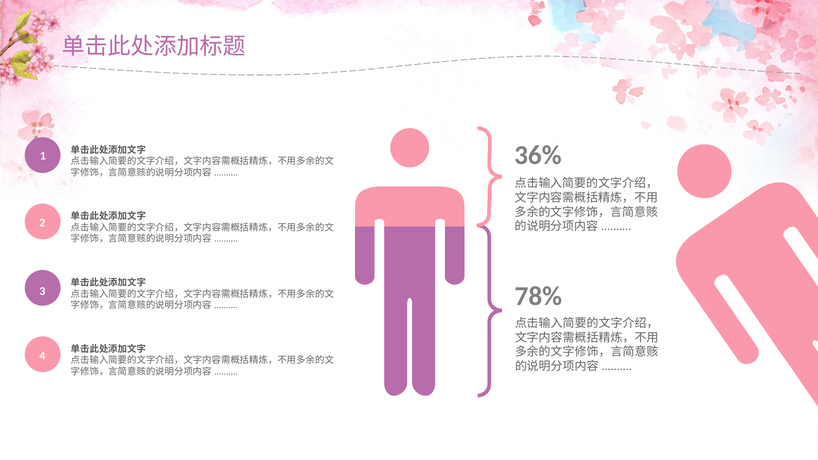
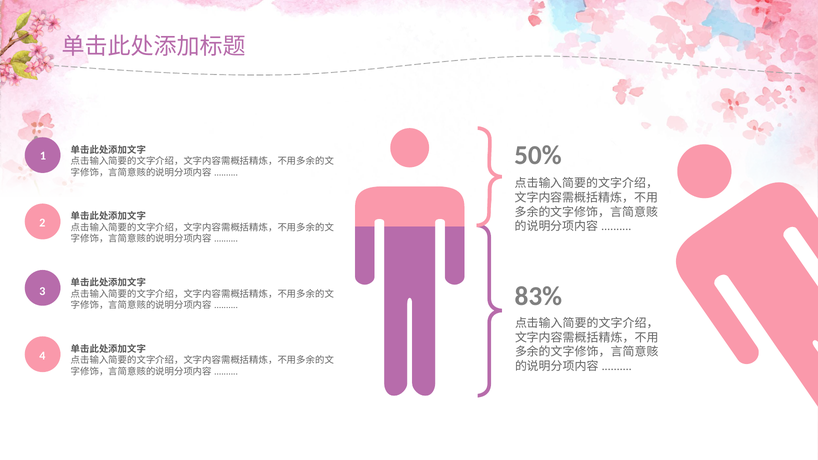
36%: 36% -> 50%
78%: 78% -> 83%
